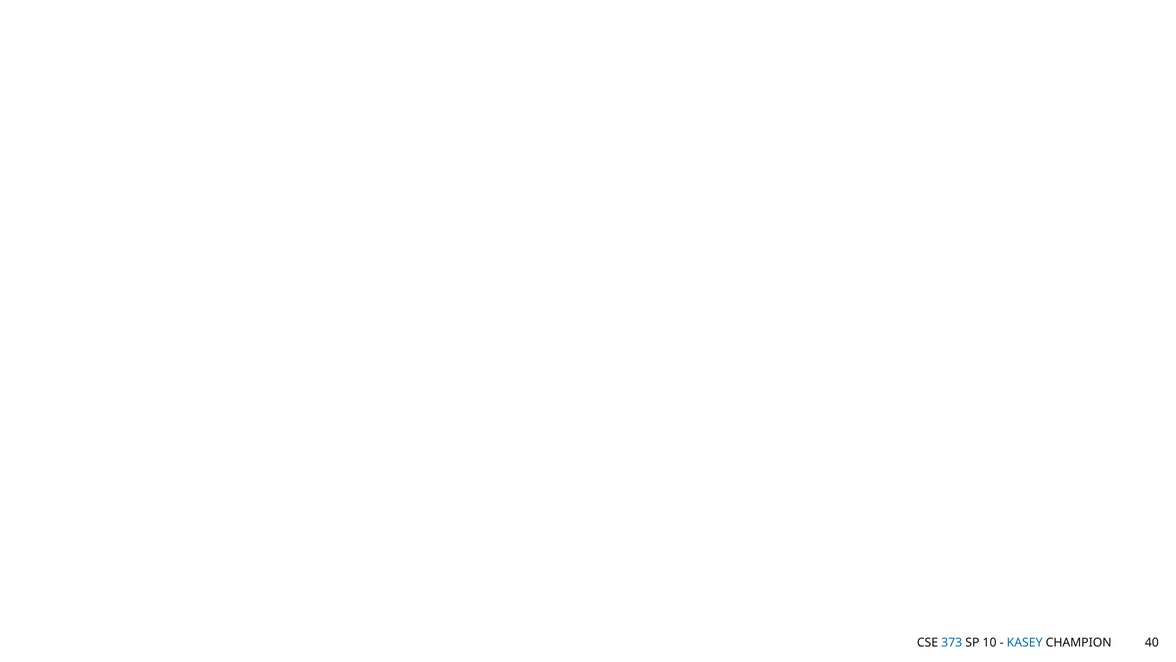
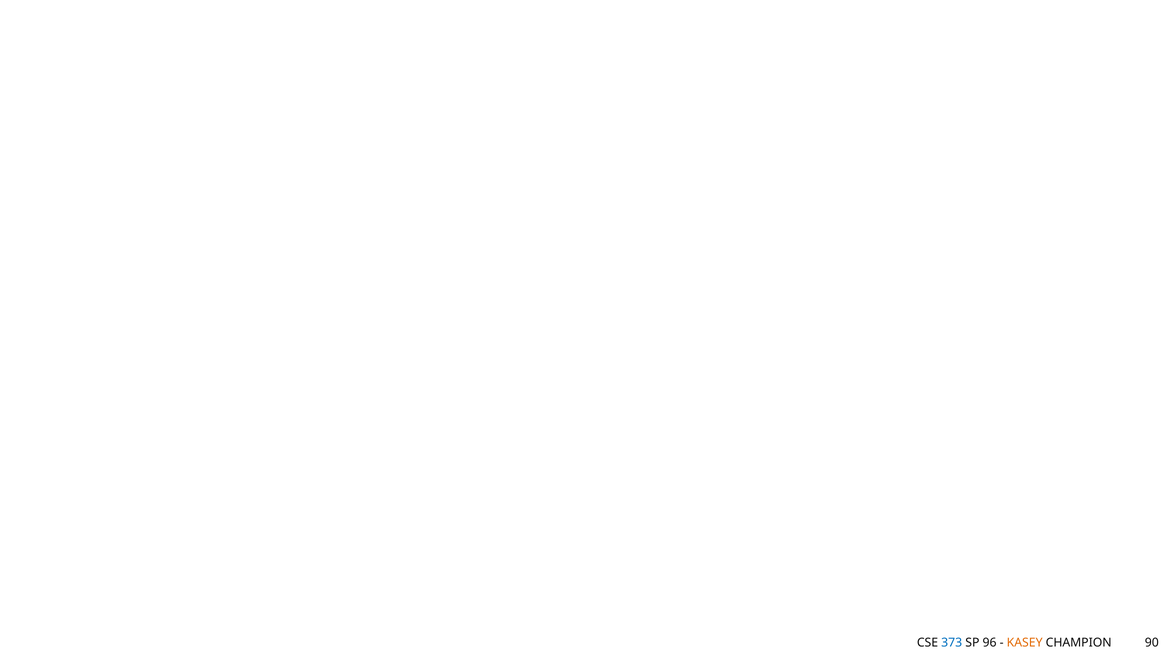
10: 10 -> 96
KASEY colour: blue -> orange
40: 40 -> 90
